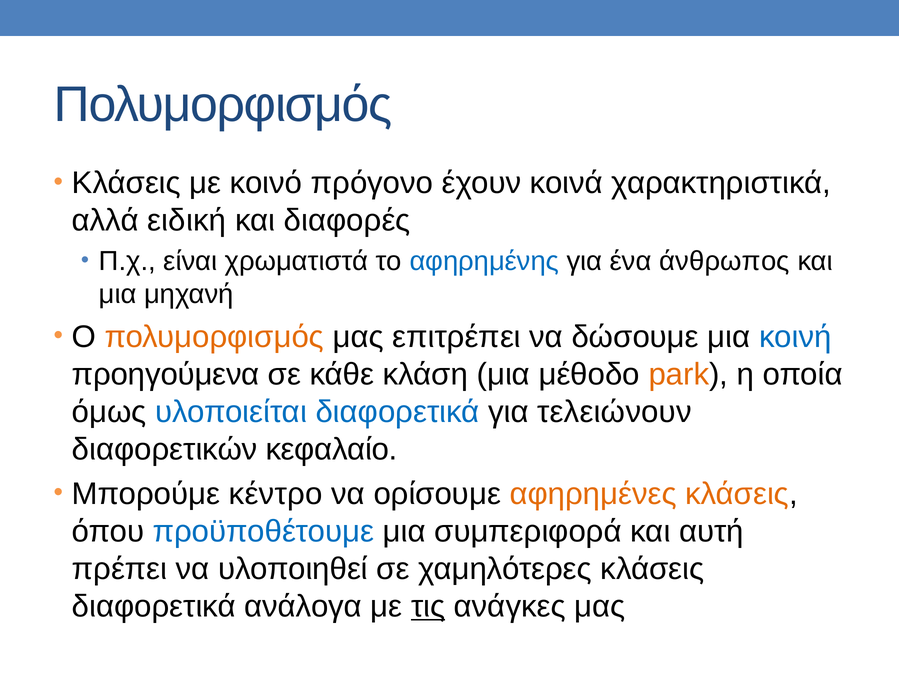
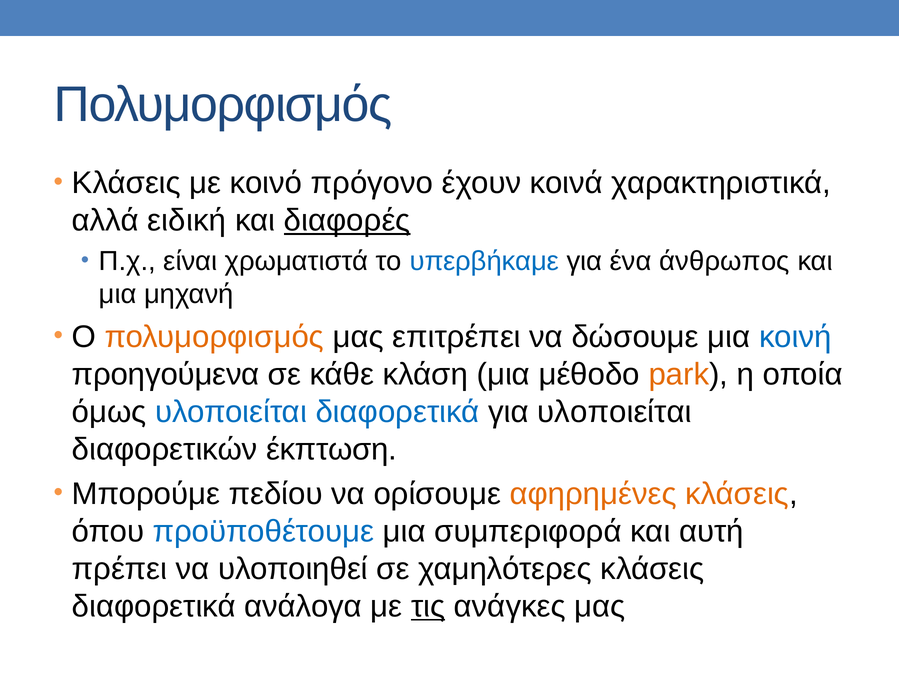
διαφορές underline: none -> present
αφηρημένης: αφηρημένης -> υπερβήκαμε
για τελειώνουν: τελειώνουν -> υλοποιείται
κεφαλαίο: κεφαλαίο -> έκπτωση
κέντρο: κέντρο -> πεδίου
